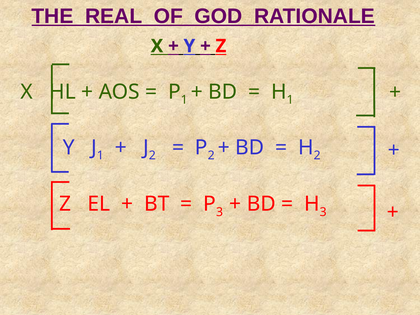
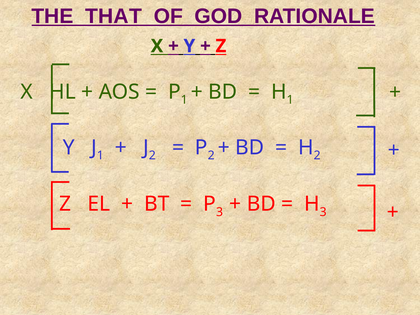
REAL: REAL -> THAT
